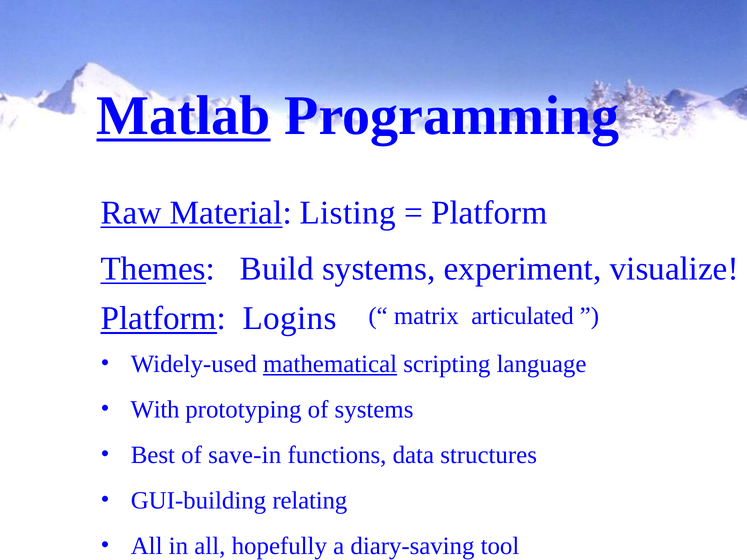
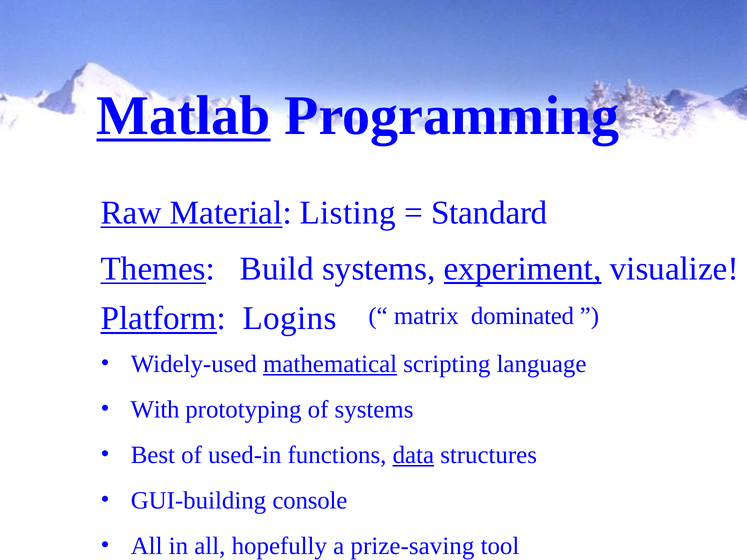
Platform at (489, 213): Platform -> Standard
experiment underline: none -> present
articulated: articulated -> dominated
save-in: save-in -> used-in
data underline: none -> present
relating: relating -> console
diary-saving: diary-saving -> prize-saving
